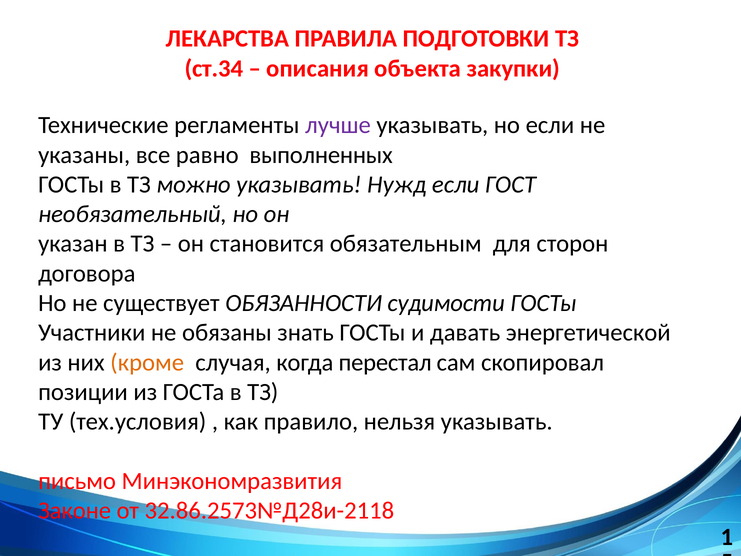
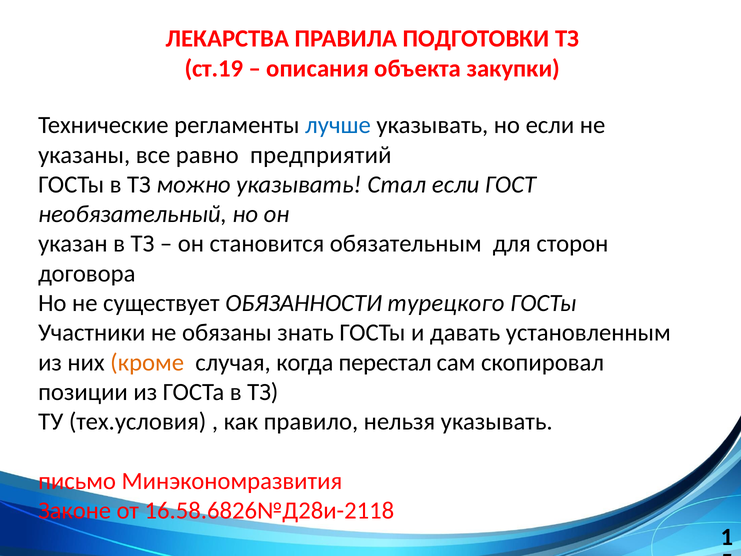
ст.34: ст.34 -> ст.19
лучше colour: purple -> blue
выполненных: выполненных -> предприятий
Нужд: Нужд -> Стал
судимости: судимости -> турецкого
энергетической: энергетической -> установленным
32.86.2573№Д28и-2118: 32.86.2573№Д28и-2118 -> 16.58.6826№Д28и-2118
